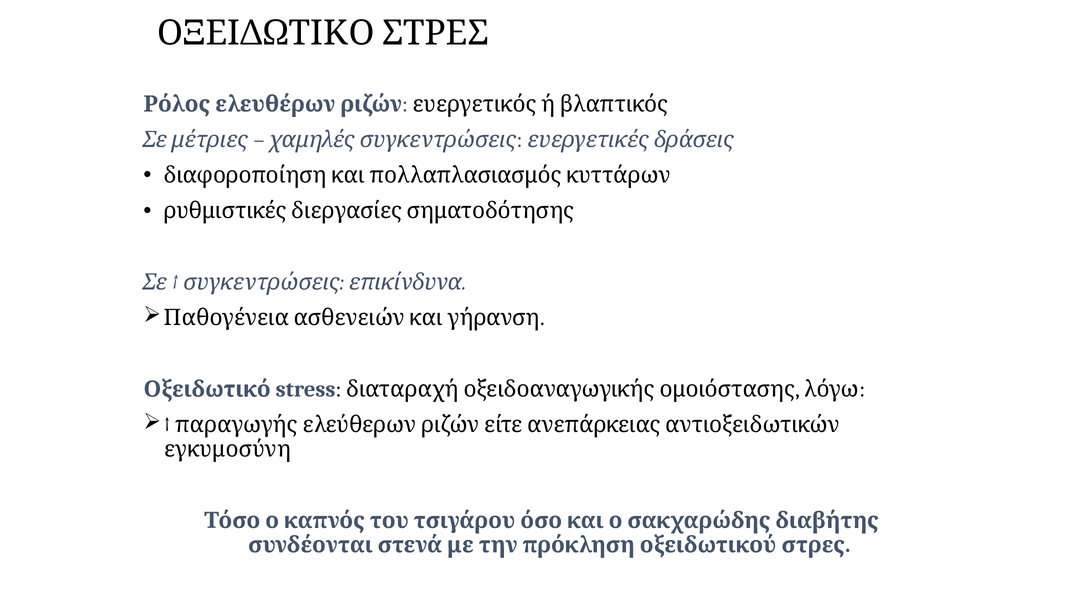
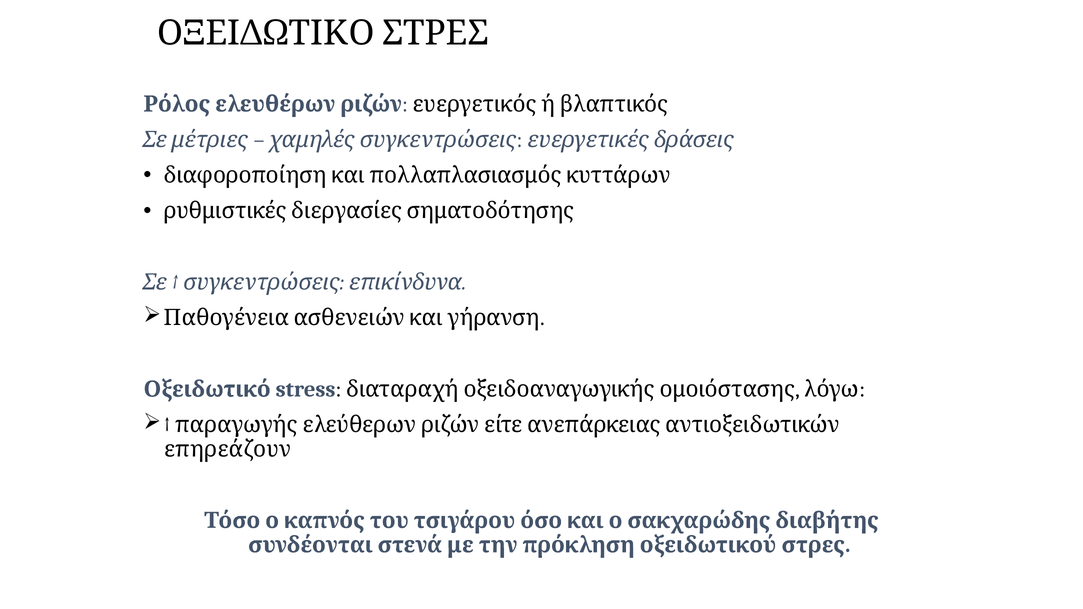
εγκυμοσύνη: εγκυμοσύνη -> επηρεάζουν
